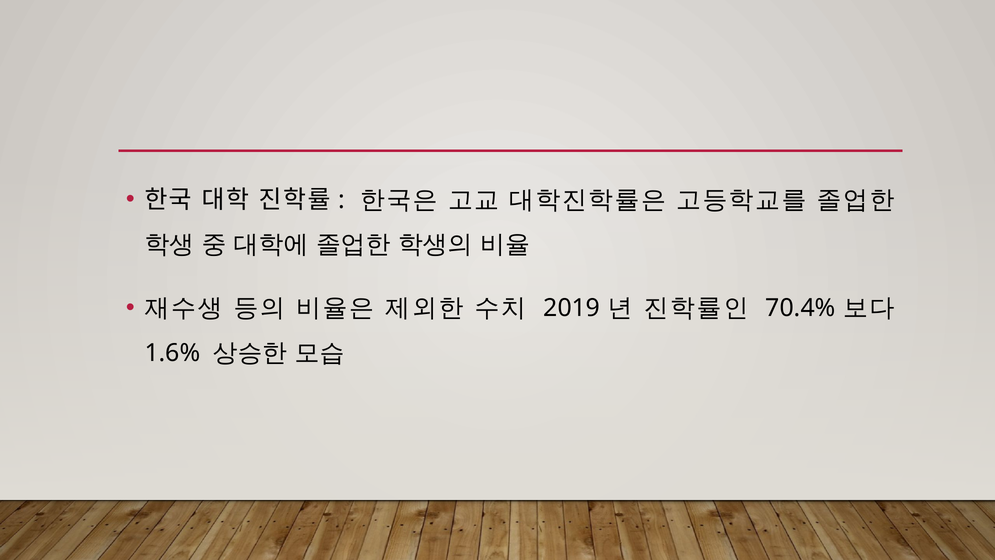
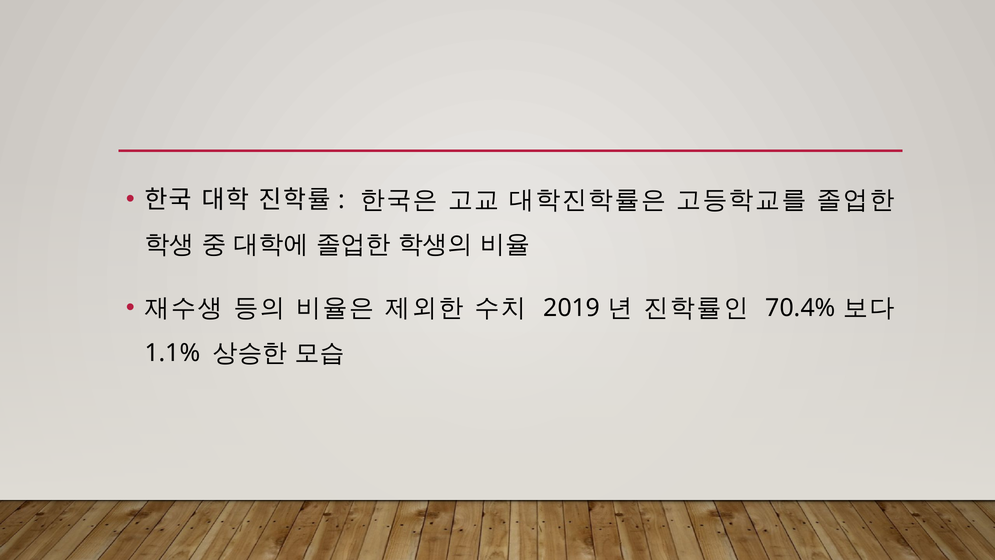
1.6%: 1.6% -> 1.1%
